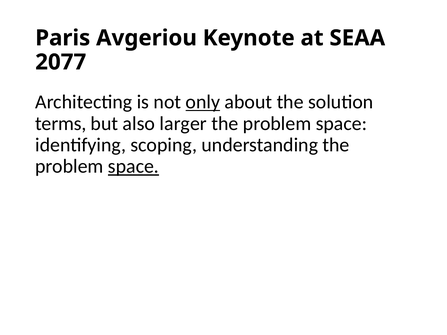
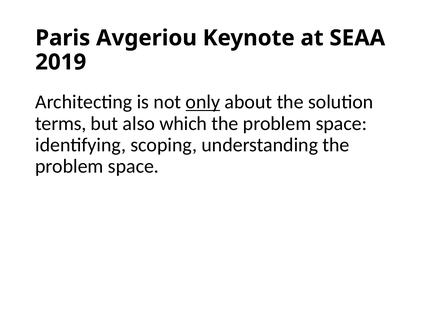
2077: 2077 -> 2019
larger: larger -> which
space at (133, 167) underline: present -> none
